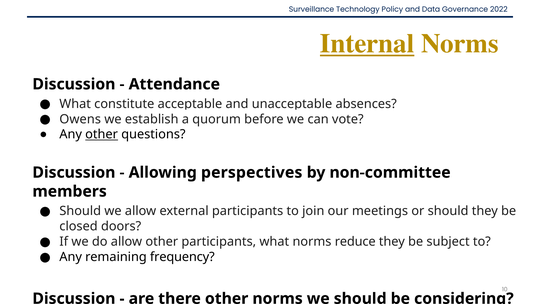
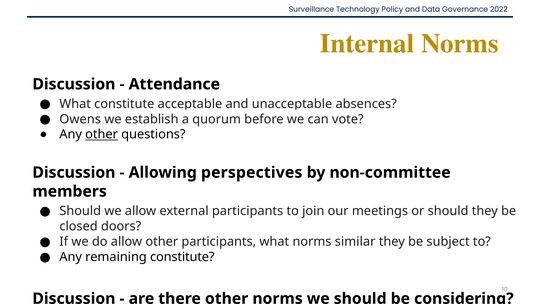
Internal underline: present -> none
reduce: reduce -> similar
remaining frequency: frequency -> constitute
